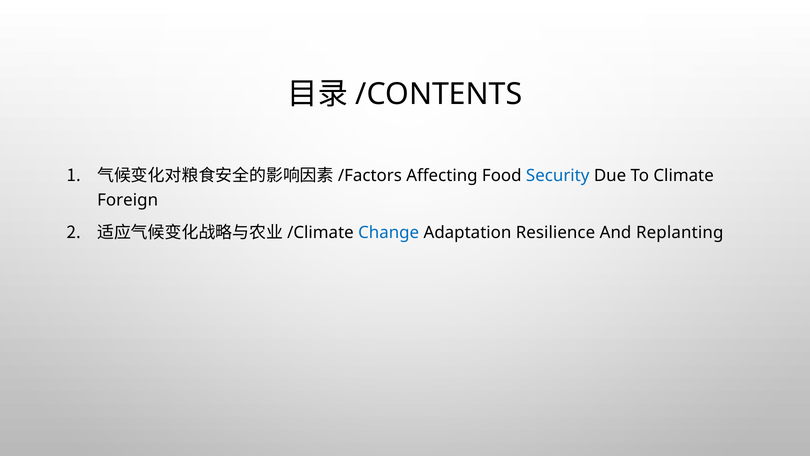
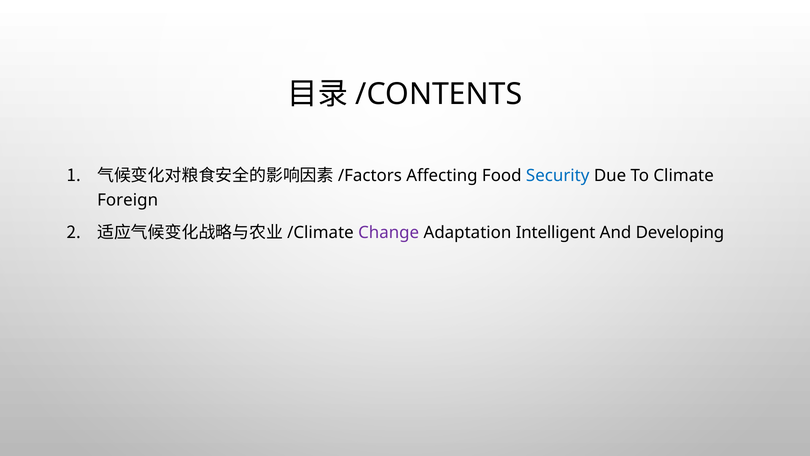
Change colour: blue -> purple
Resilience: Resilience -> Intelligent
Replanting: Replanting -> Developing
